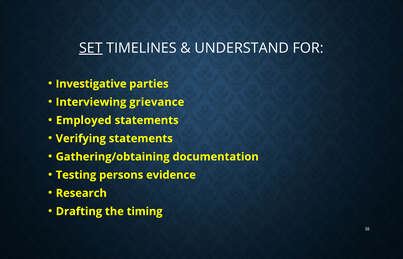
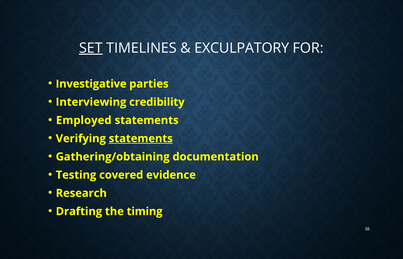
UNDERSTAND: UNDERSTAND -> EXCULPATORY
grievance: grievance -> credibility
statements at (141, 139) underline: none -> present
persons: persons -> covered
